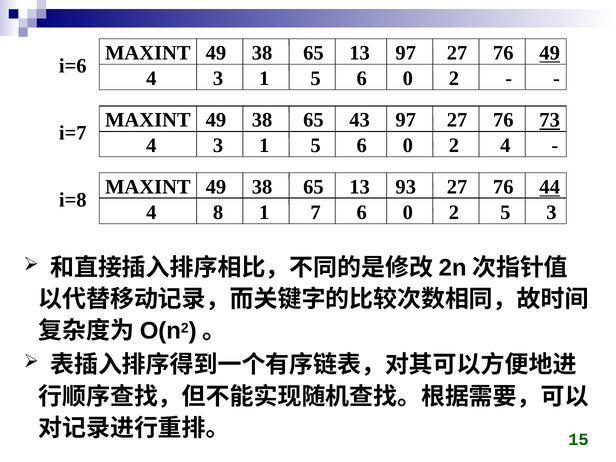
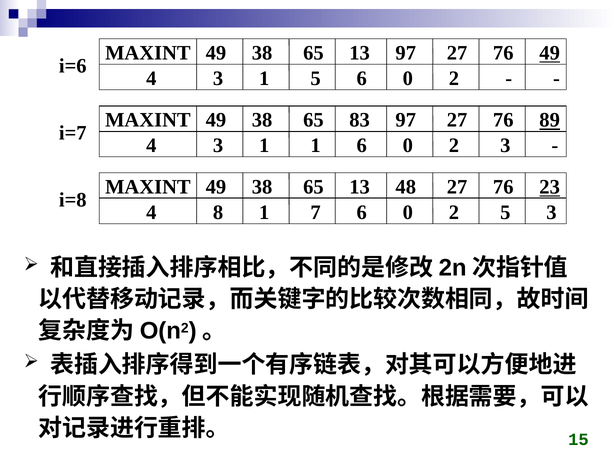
43: 43 -> 83
73: 73 -> 89
5 at (316, 146): 5 -> 1
2 4: 4 -> 3
93: 93 -> 48
44: 44 -> 23
